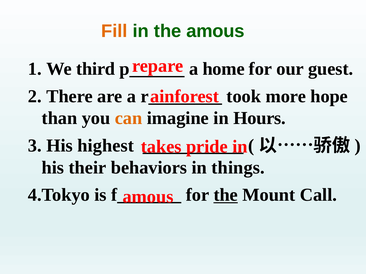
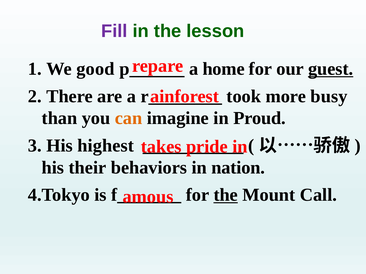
Fill colour: orange -> purple
the amous: amous -> lesson
third: third -> good
guest underline: none -> present
hope: hope -> busy
Hours: Hours -> Proud
things: things -> nation
